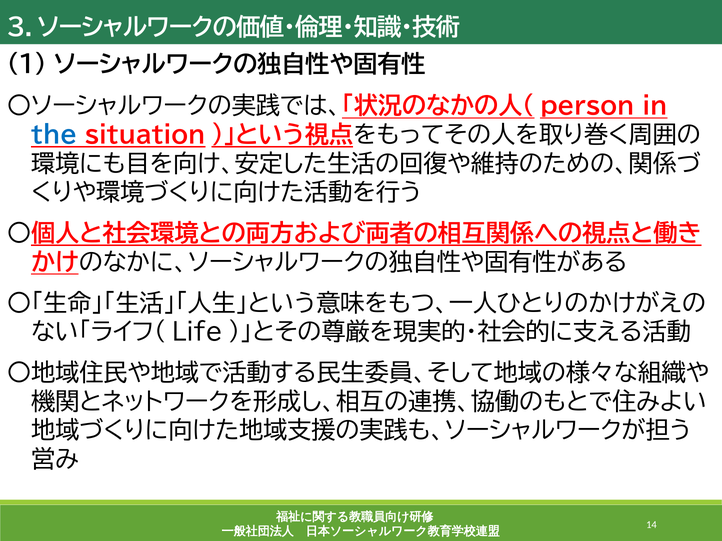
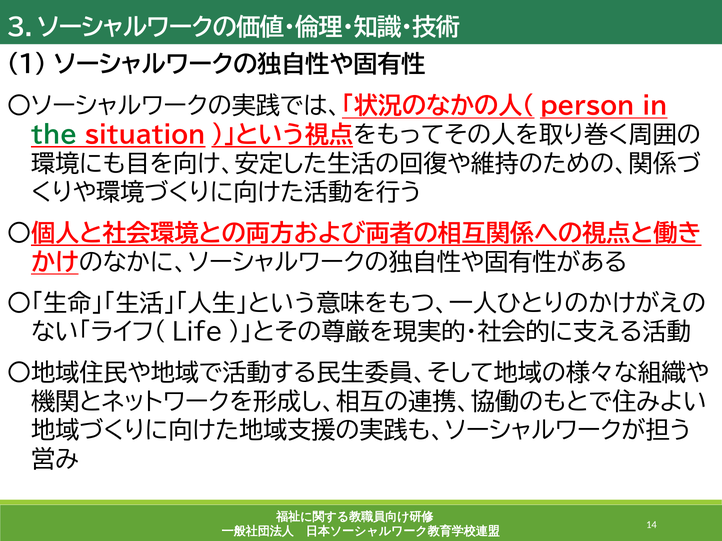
the colour: blue -> green
